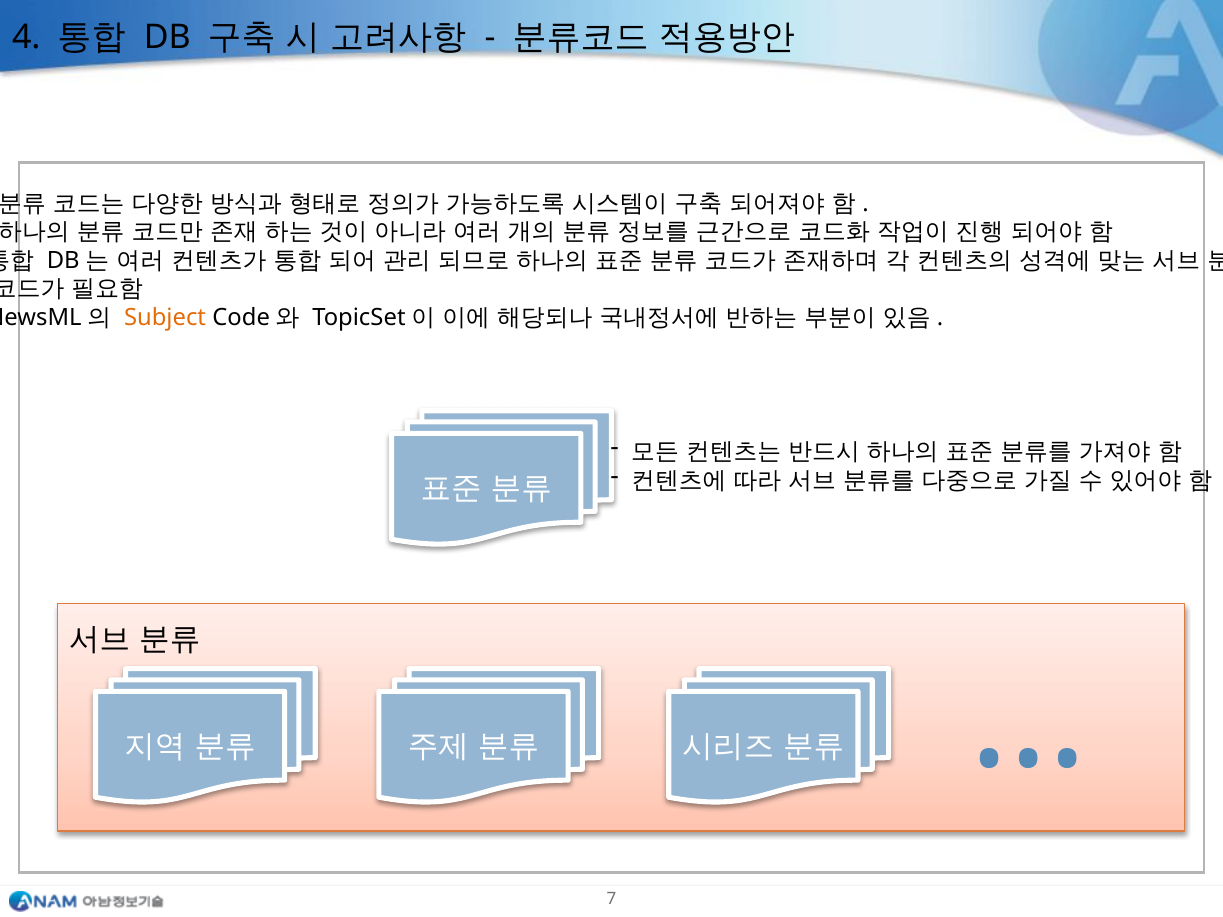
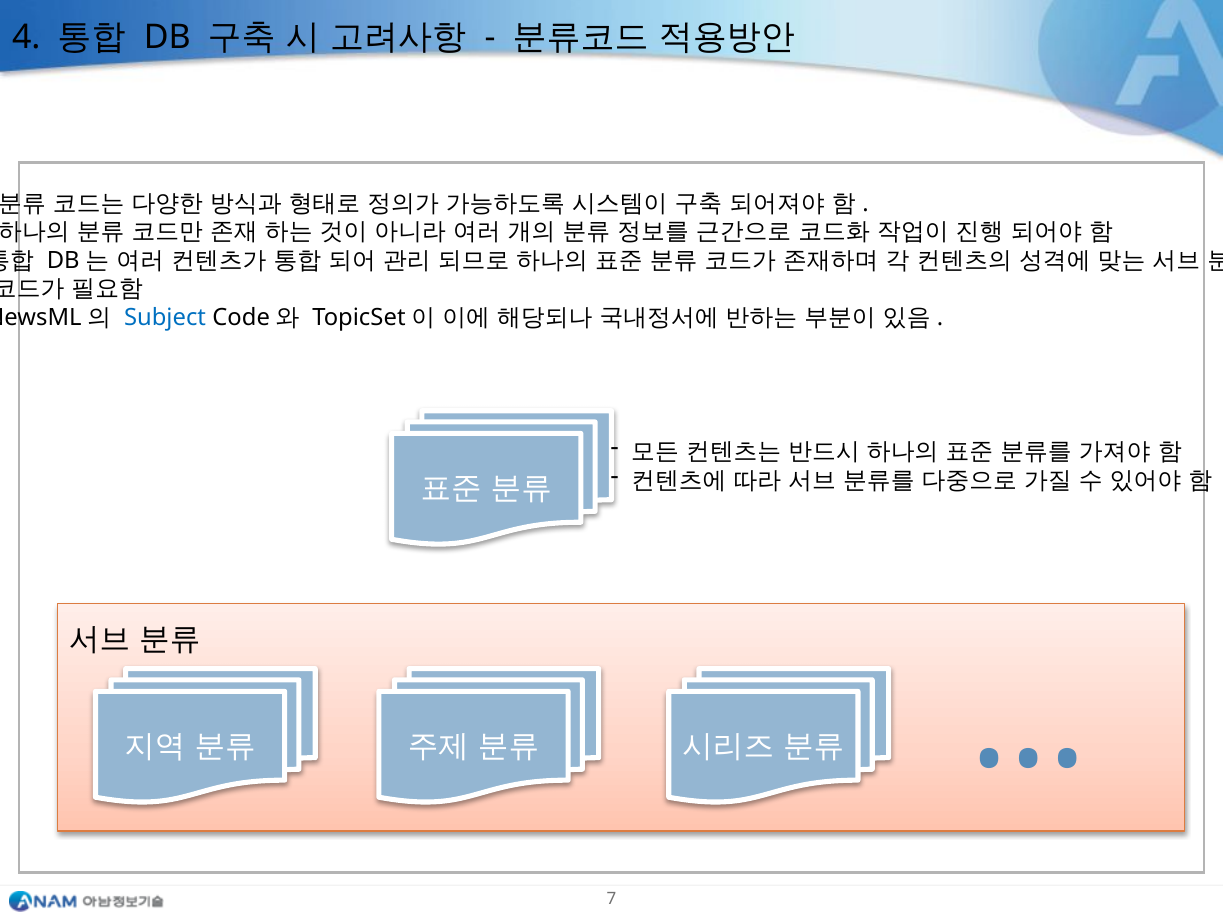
Subject colour: orange -> blue
